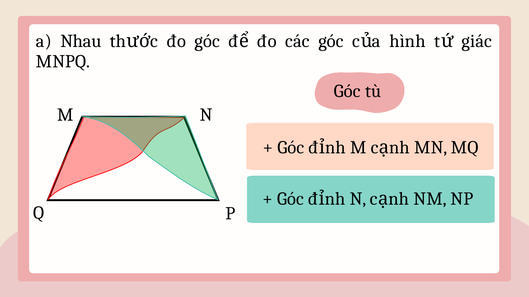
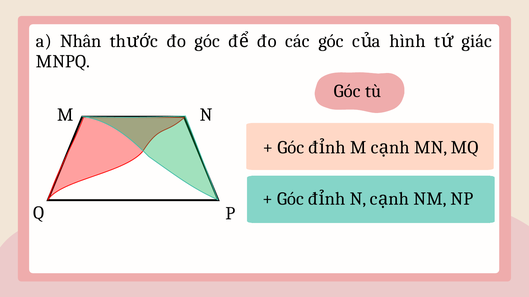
Nhau: Nhau -> Nhân
